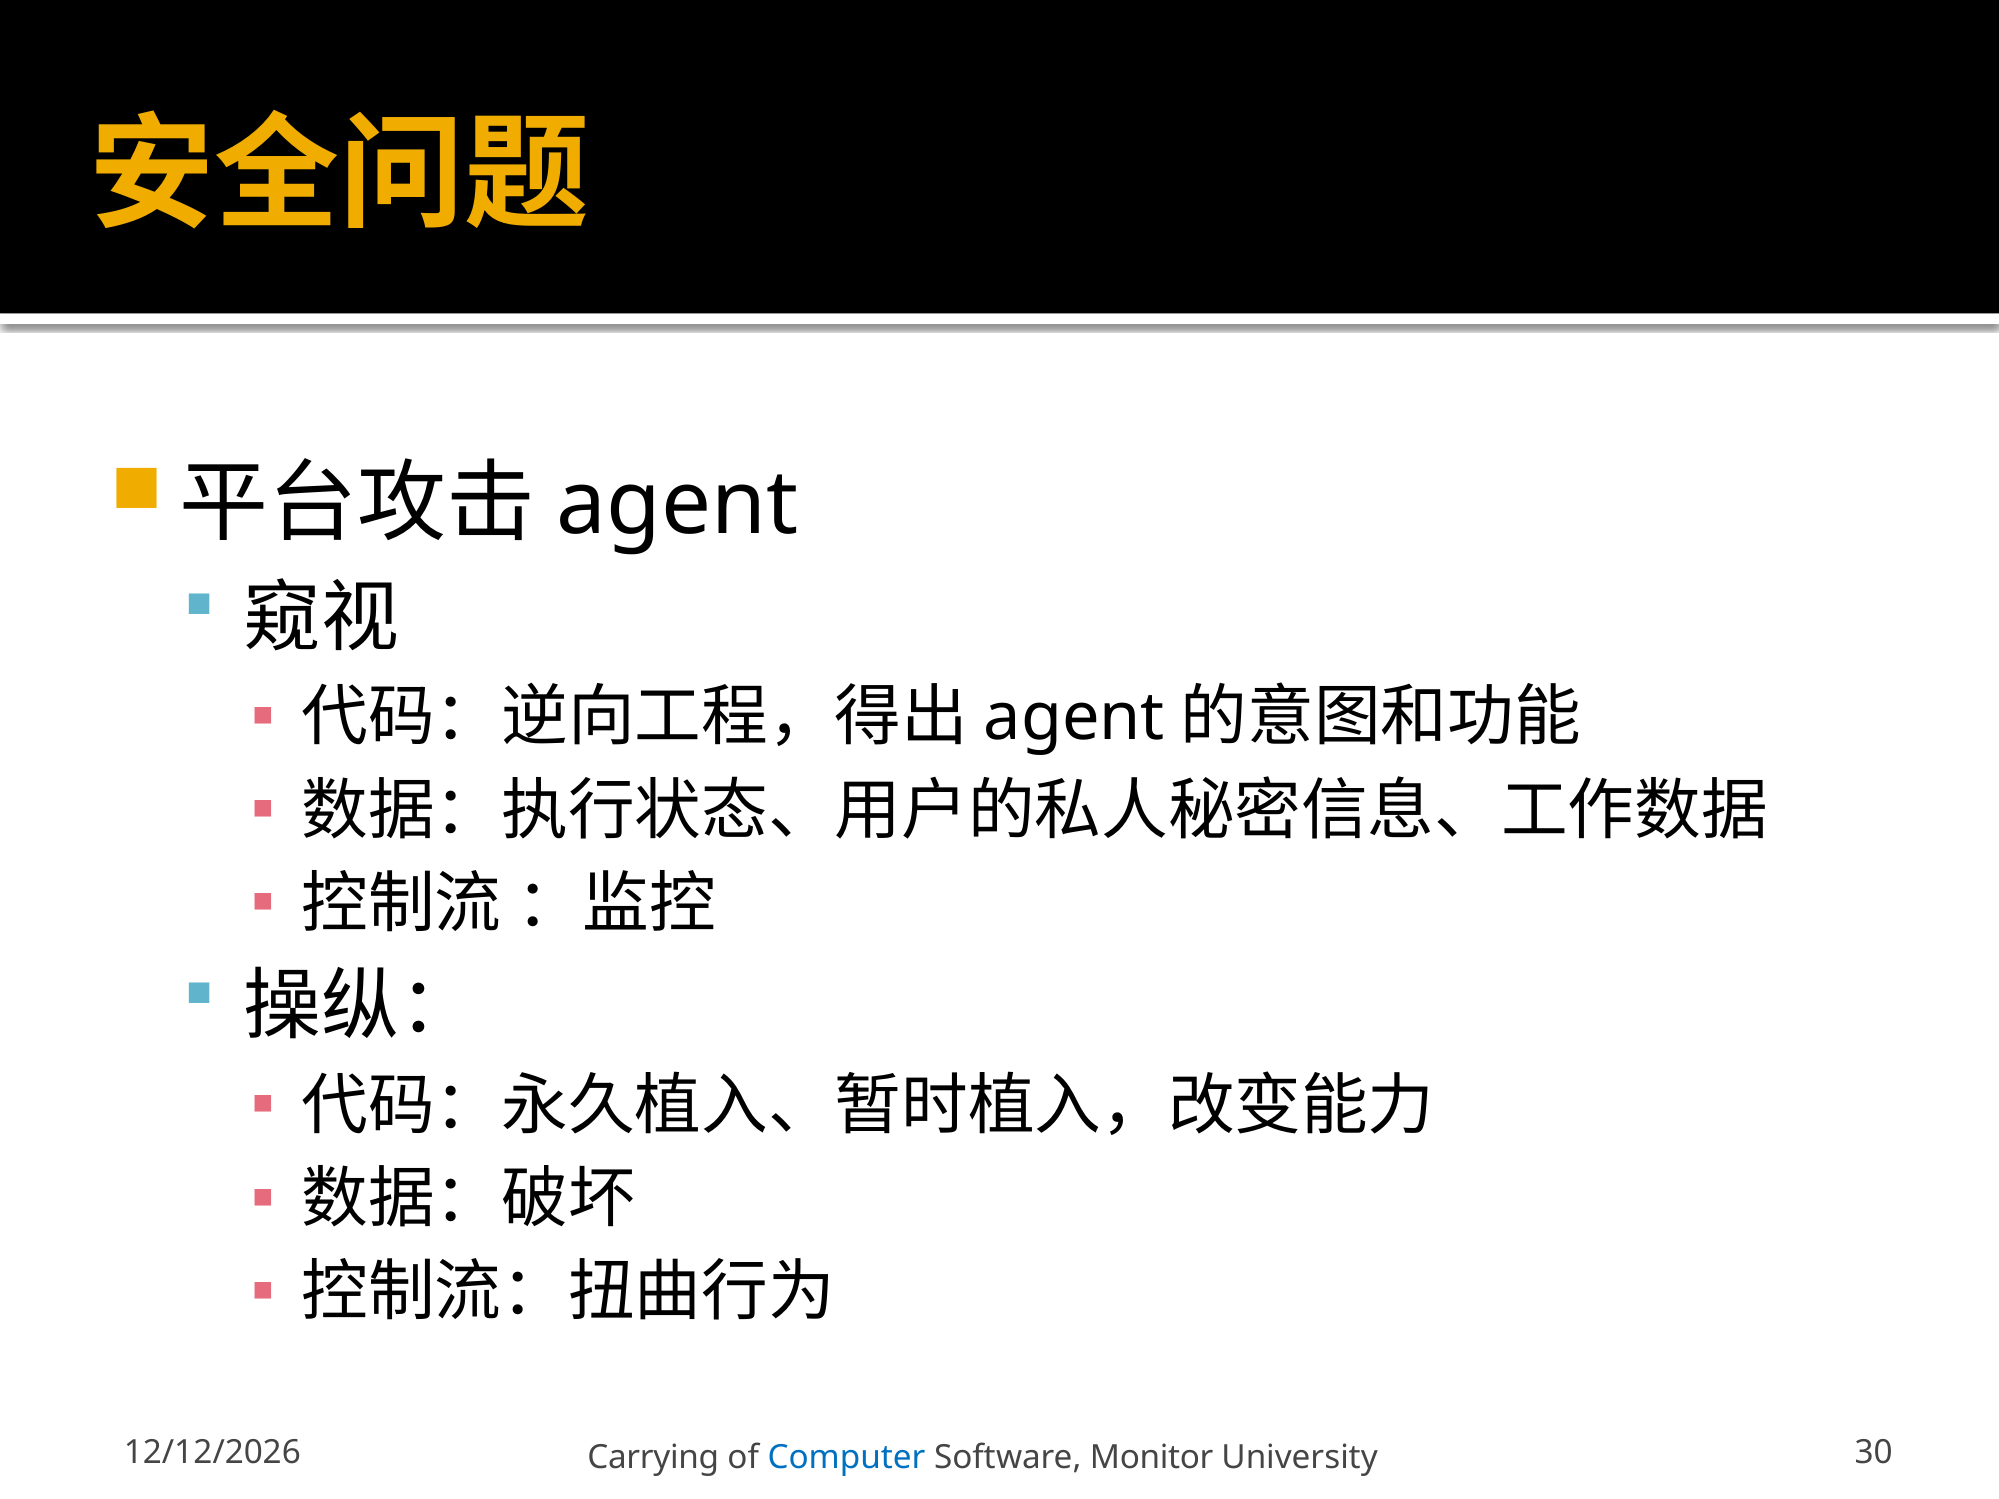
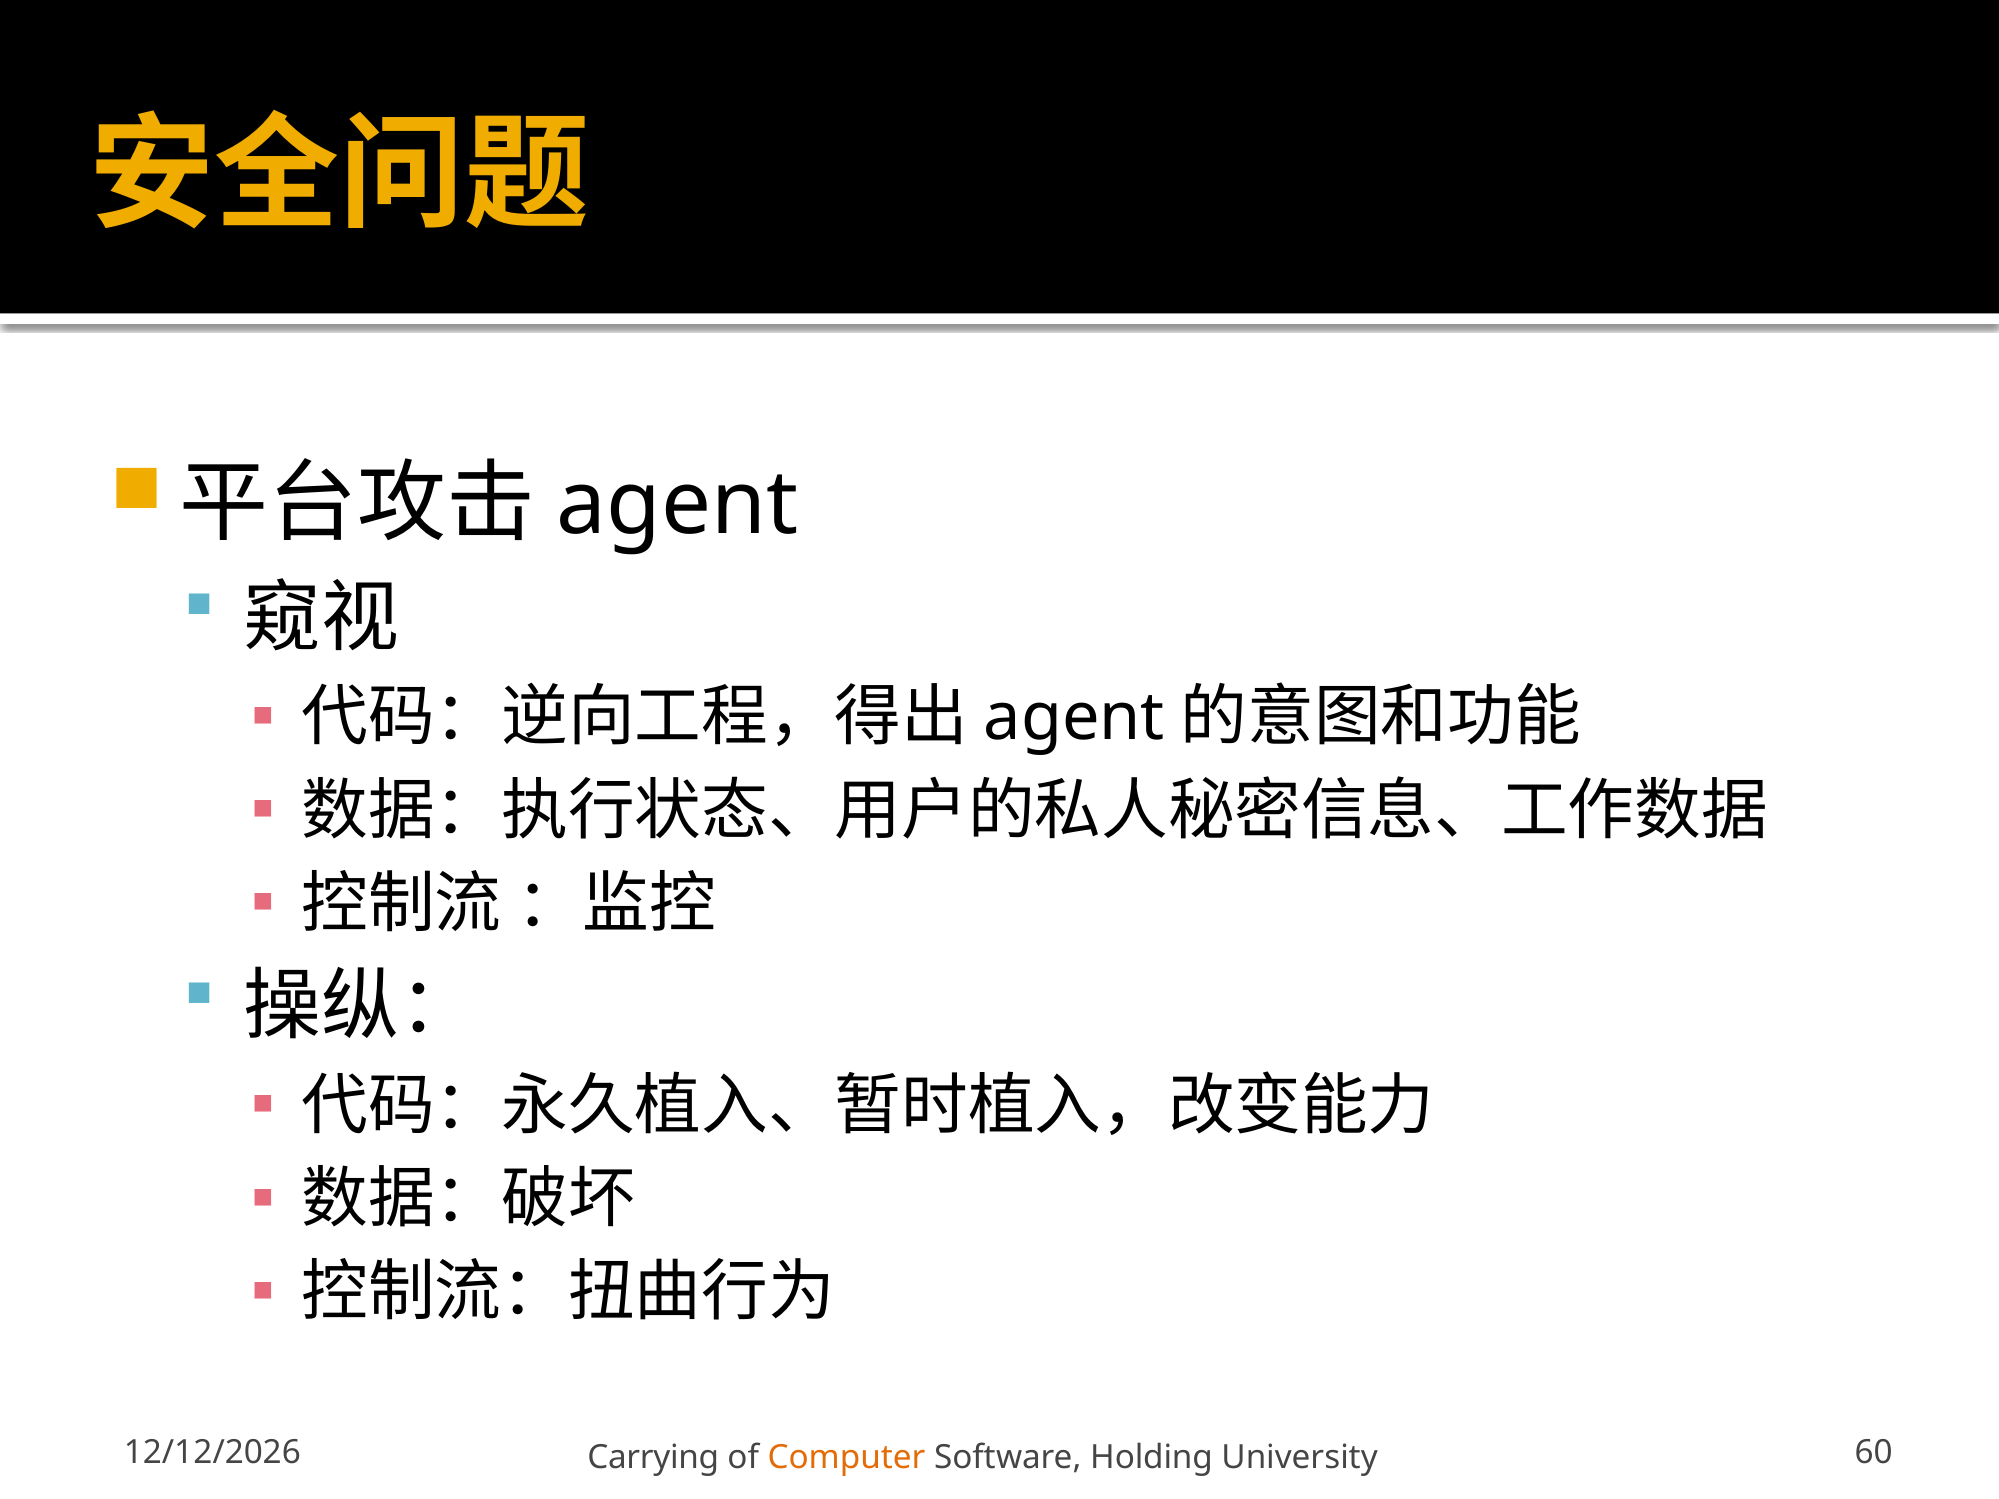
Computer colour: blue -> orange
Monitor: Monitor -> Holding
30: 30 -> 60
